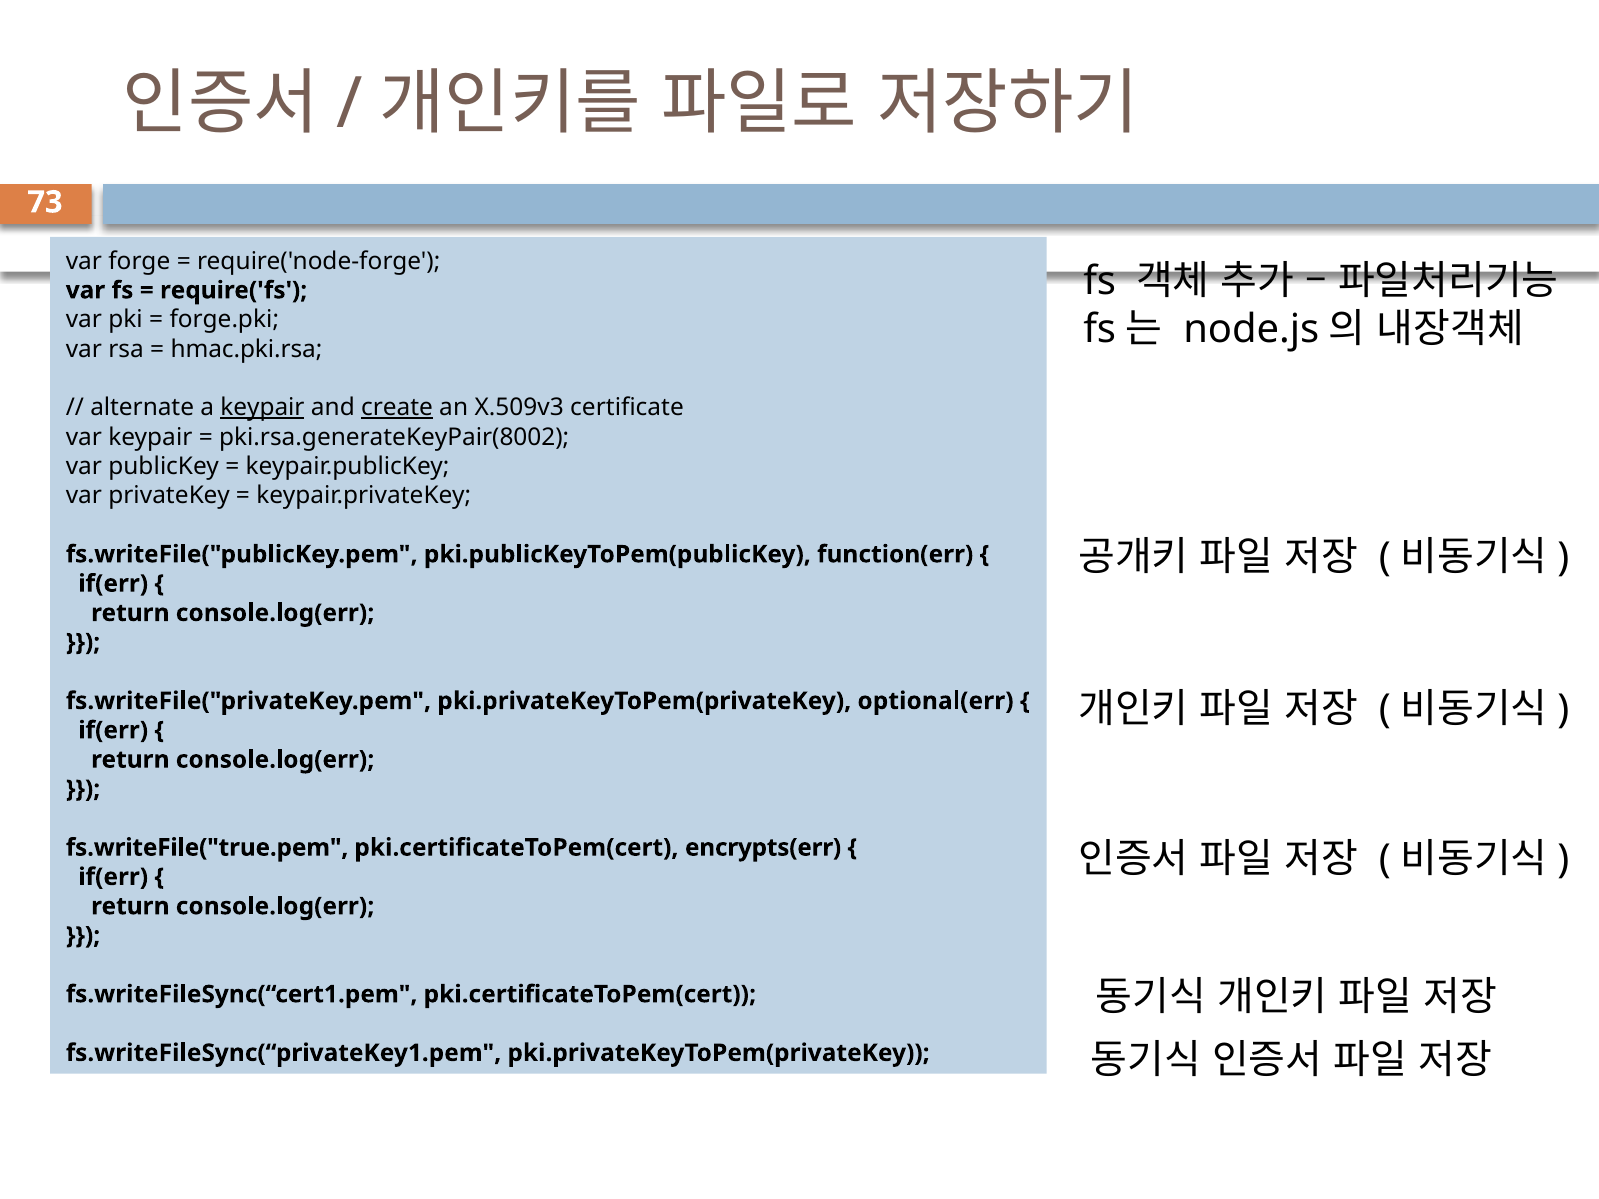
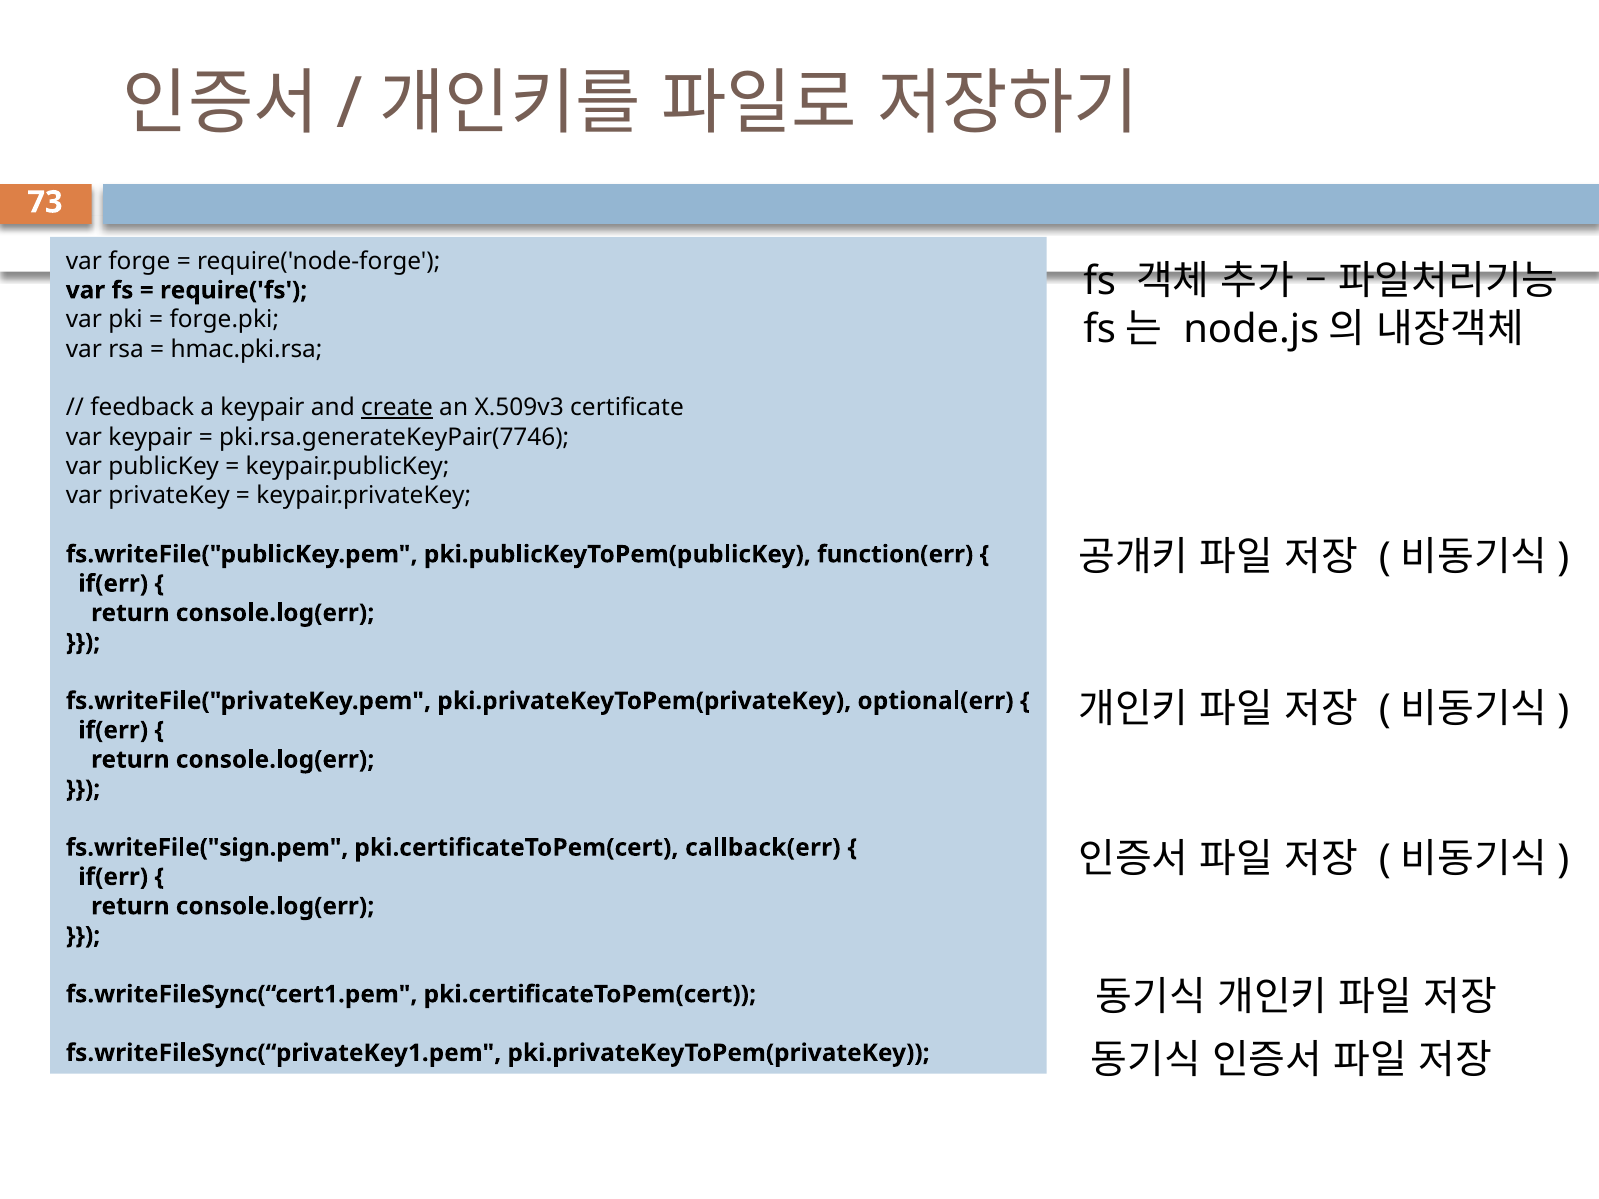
alternate: alternate -> feedback
keypair at (262, 408) underline: present -> none
pki.rsa.generateKeyPair(8002: pki.rsa.generateKeyPair(8002 -> pki.rsa.generateKeyPair(7746
fs.writeFile("true.pem: fs.writeFile("true.pem -> fs.writeFile("sign.pem
encrypts(err: encrypts(err -> callback(err
